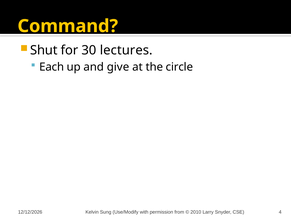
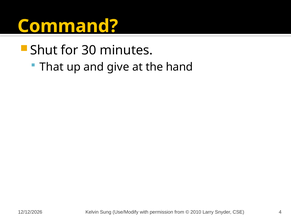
lectures: lectures -> minutes
Each: Each -> That
circle: circle -> hand
